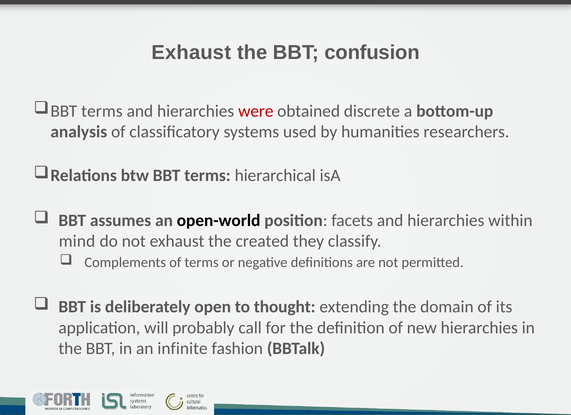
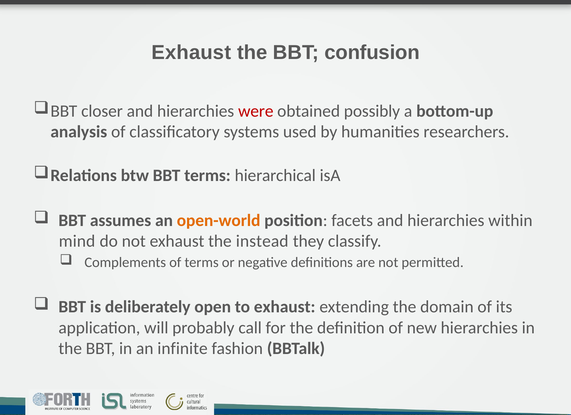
terms at (102, 111): terms -> closer
discrete: discrete -> possibly
open-world colour: black -> orange
created: created -> instead
to thought: thought -> exhaust
